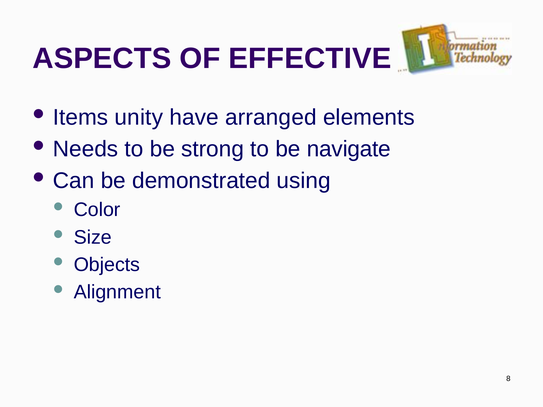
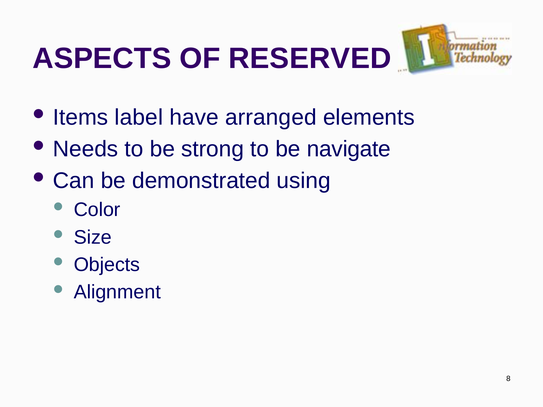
EFFECTIVE: EFFECTIVE -> RESERVED
unity: unity -> label
